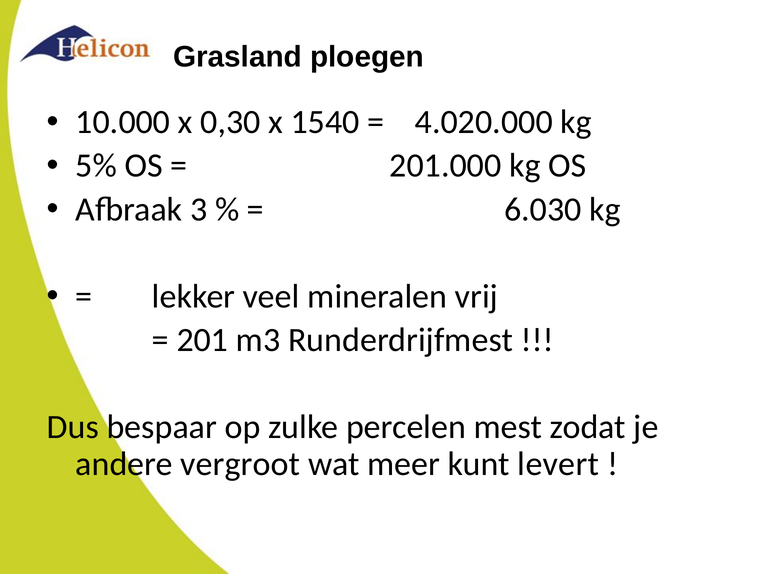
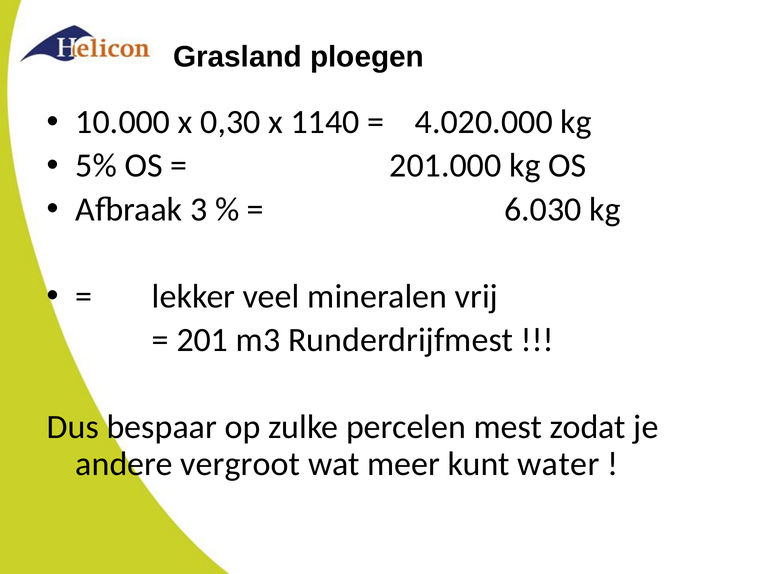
1540: 1540 -> 1140
levert: levert -> water
